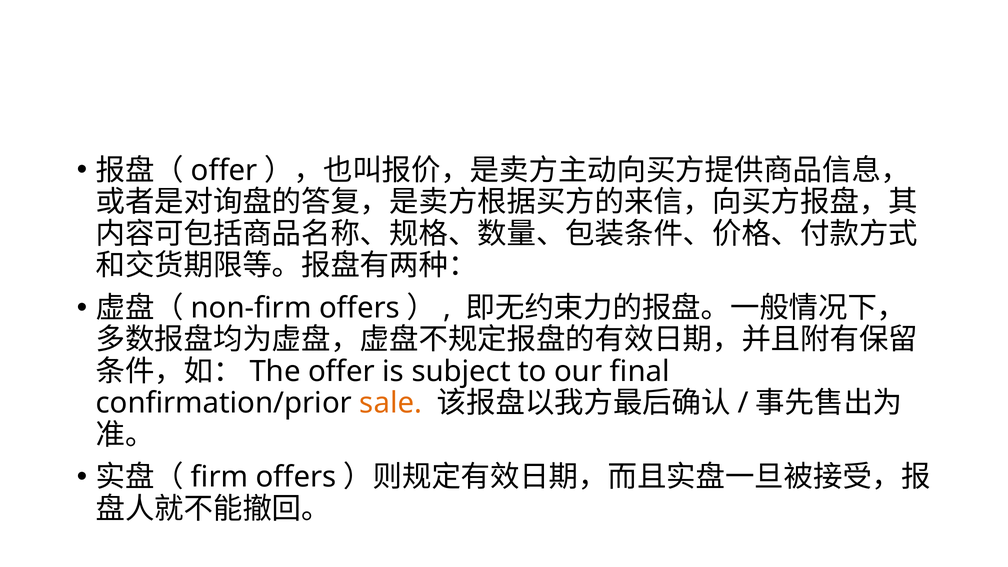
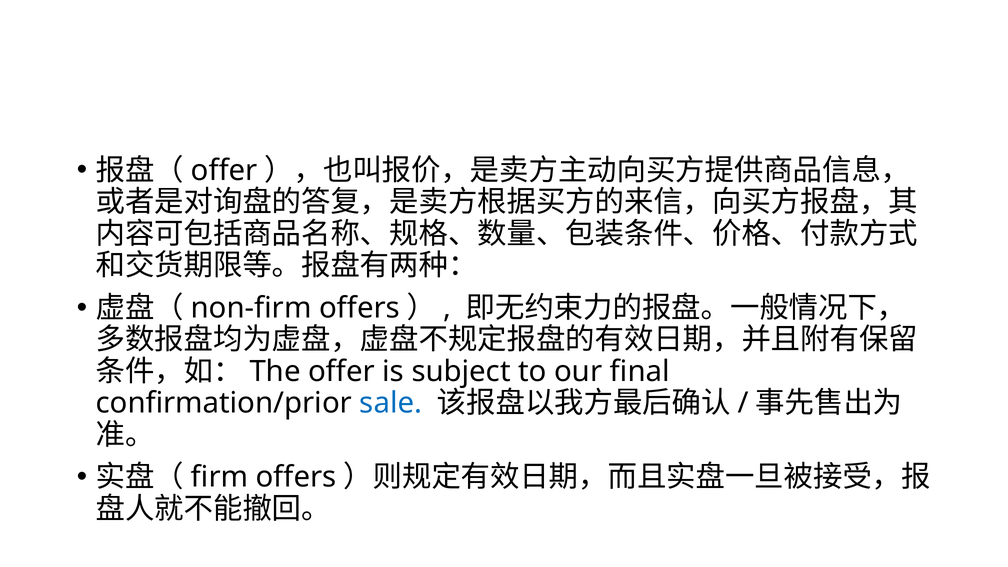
sale colour: orange -> blue
